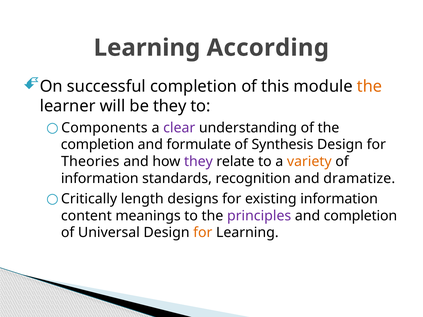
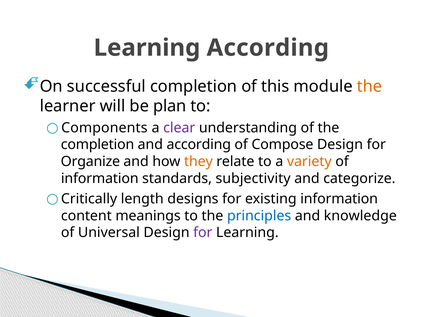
be they: they -> plan
and formulate: formulate -> according
Synthesis: Synthesis -> Compose
Theories: Theories -> Organize
they at (198, 162) colour: purple -> orange
recognition: recognition -> subjectivity
dramatize: dramatize -> categorize
principles colour: purple -> blue
and completion: completion -> knowledge
for at (203, 233) colour: orange -> purple
